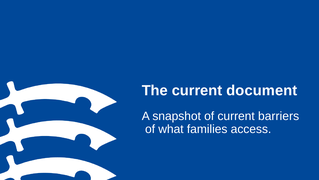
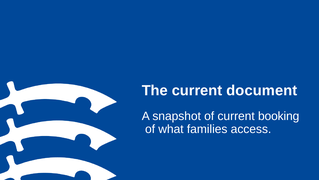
barriers: barriers -> booking
